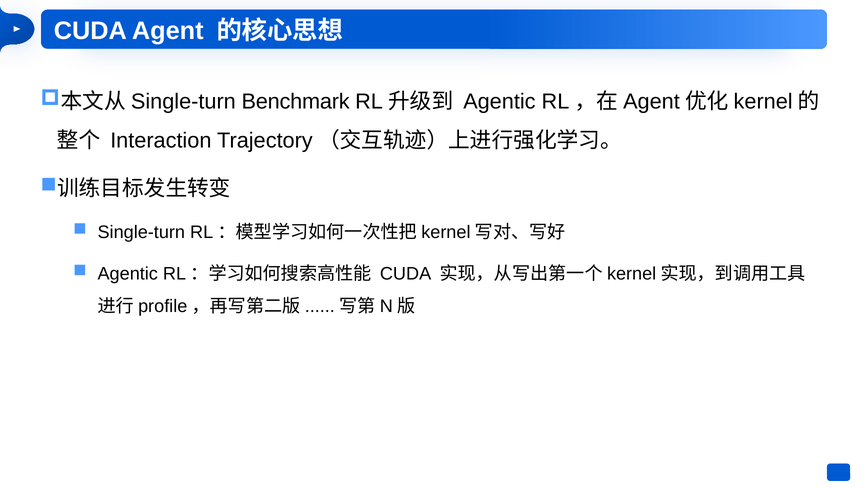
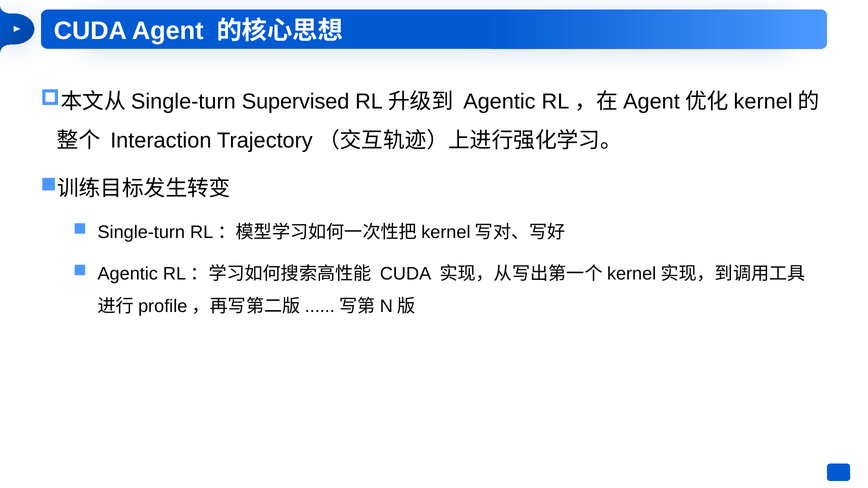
Benchmark: Benchmark -> Supervised
